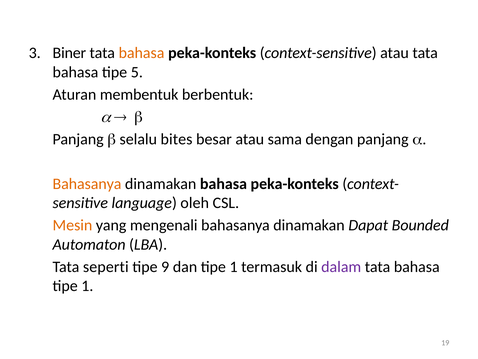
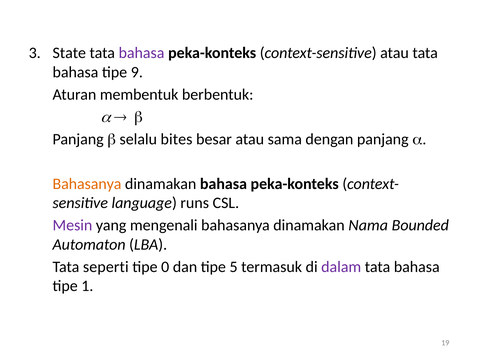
Biner: Biner -> State
bahasa at (141, 53) colour: orange -> purple
5: 5 -> 9
oleh: oleh -> runs
Mesin colour: orange -> purple
Dapat: Dapat -> Nama
9: 9 -> 0
dan tipe 1: 1 -> 5
